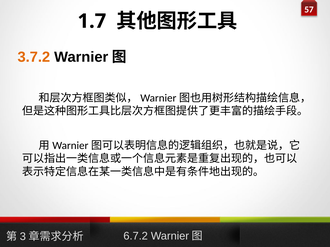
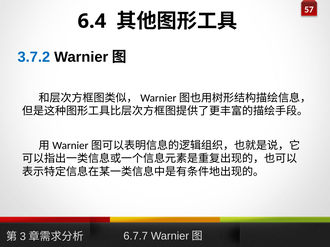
1.7: 1.7 -> 6.4
3.7.2 colour: orange -> blue
6.7.2: 6.7.2 -> 6.7.7
